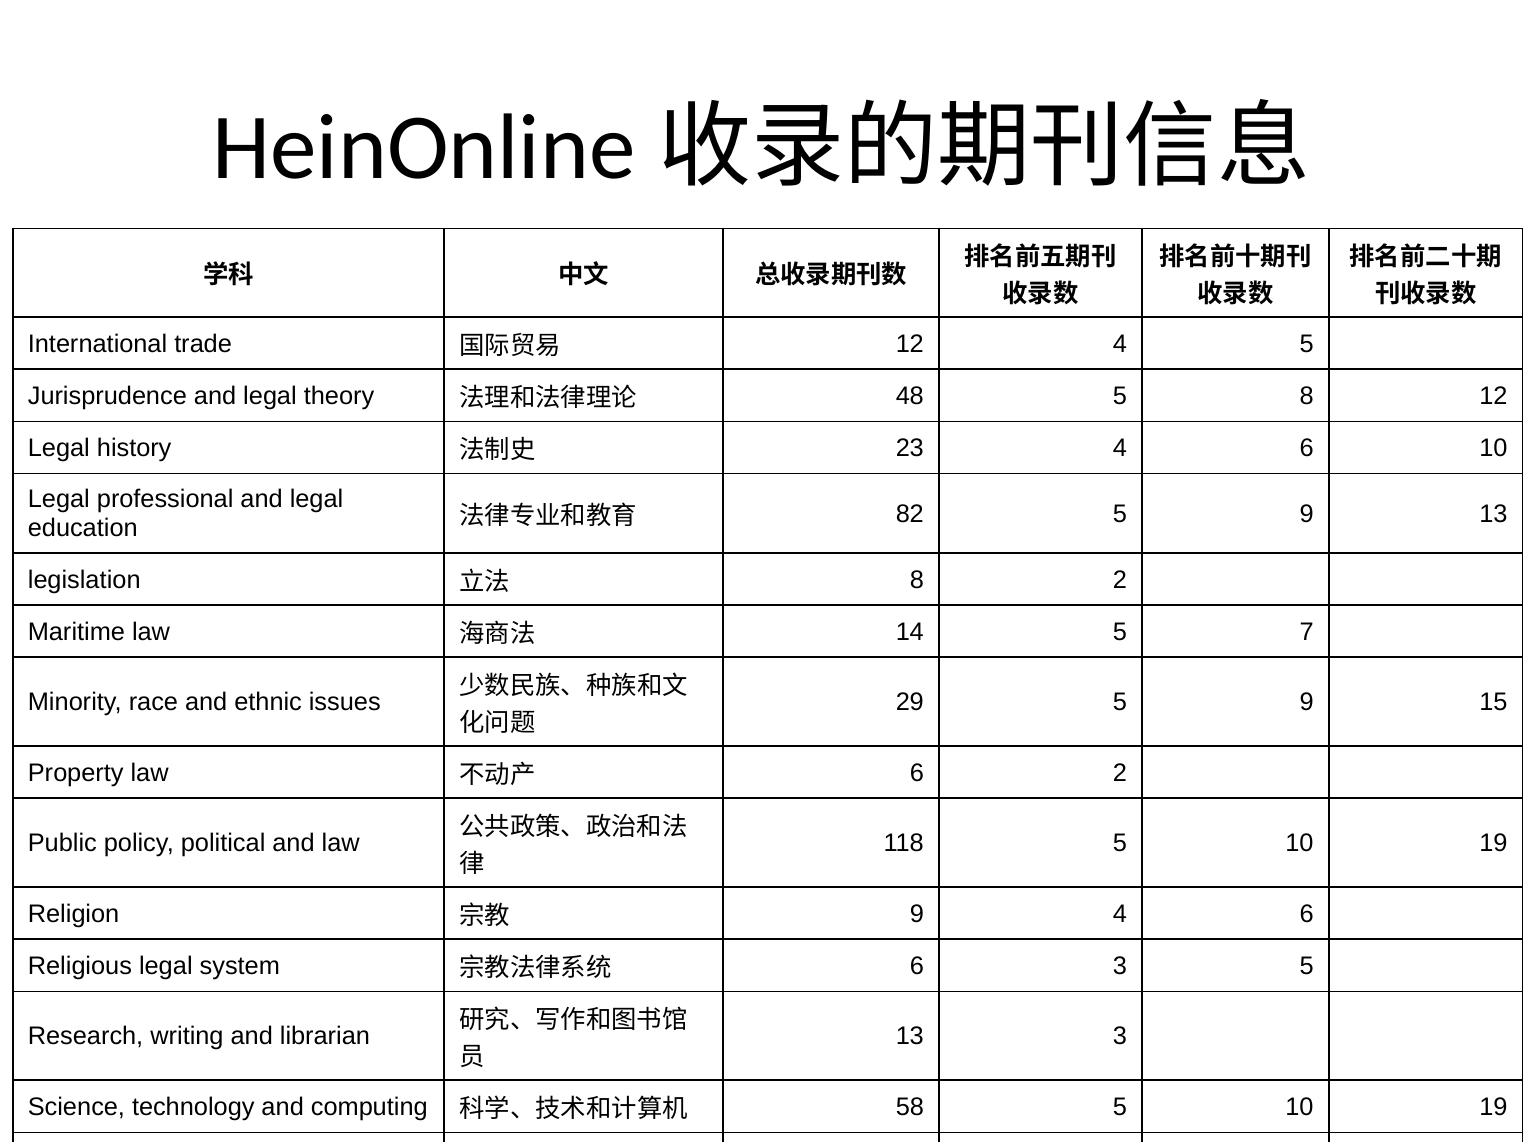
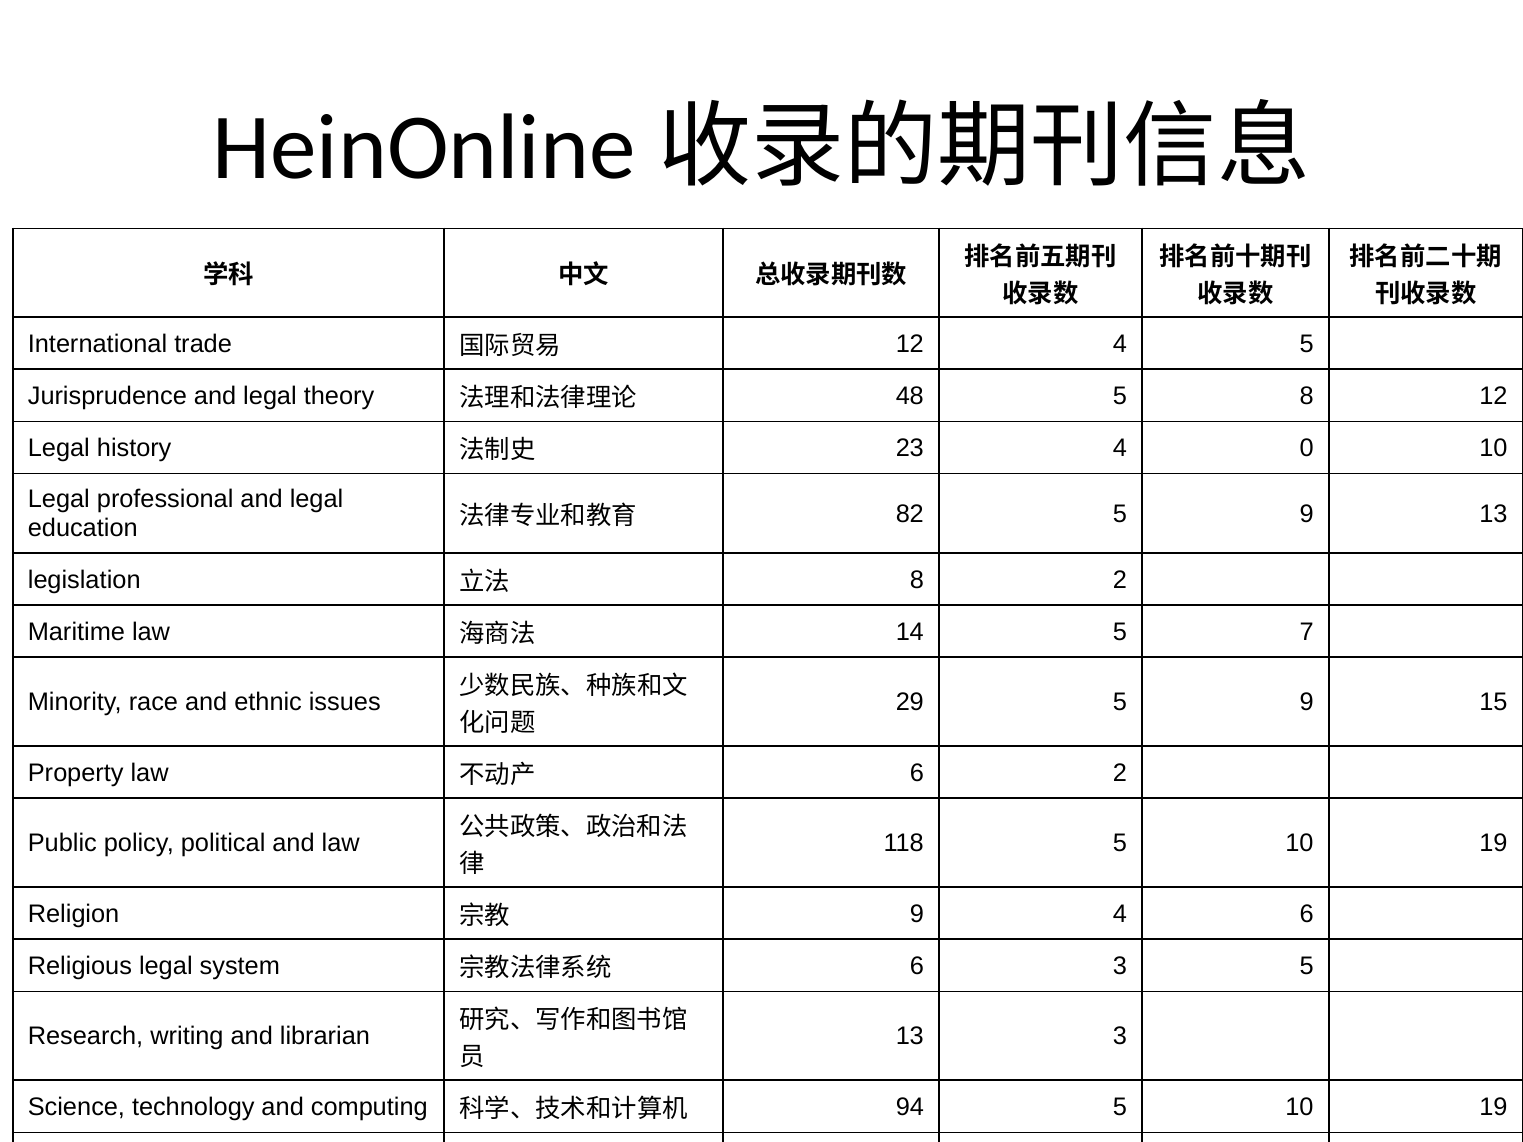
23 4 6: 6 -> 0
58: 58 -> 94
